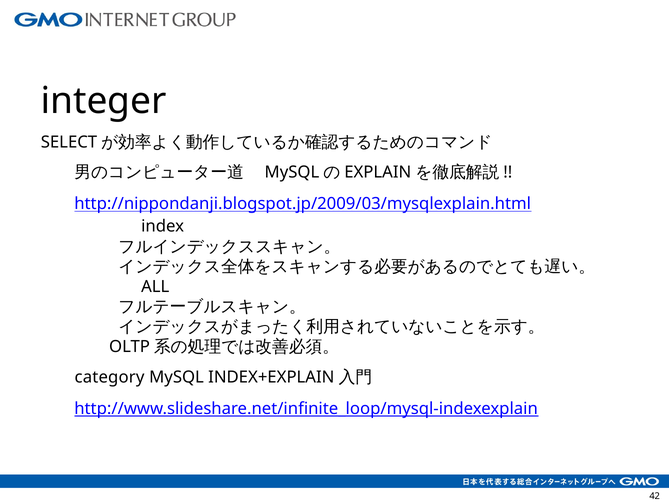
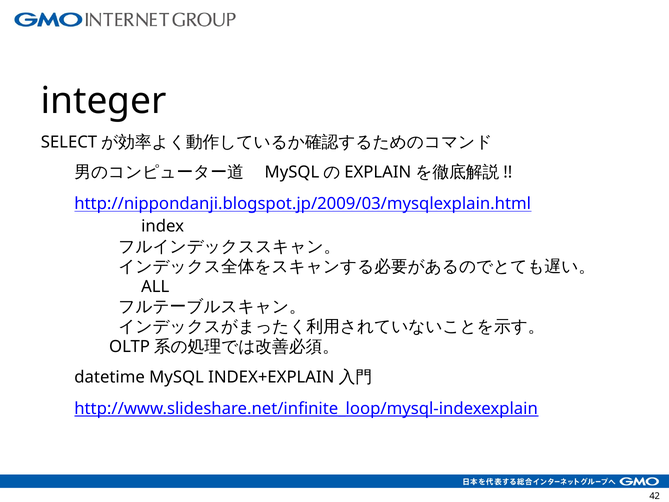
category: category -> datetime
